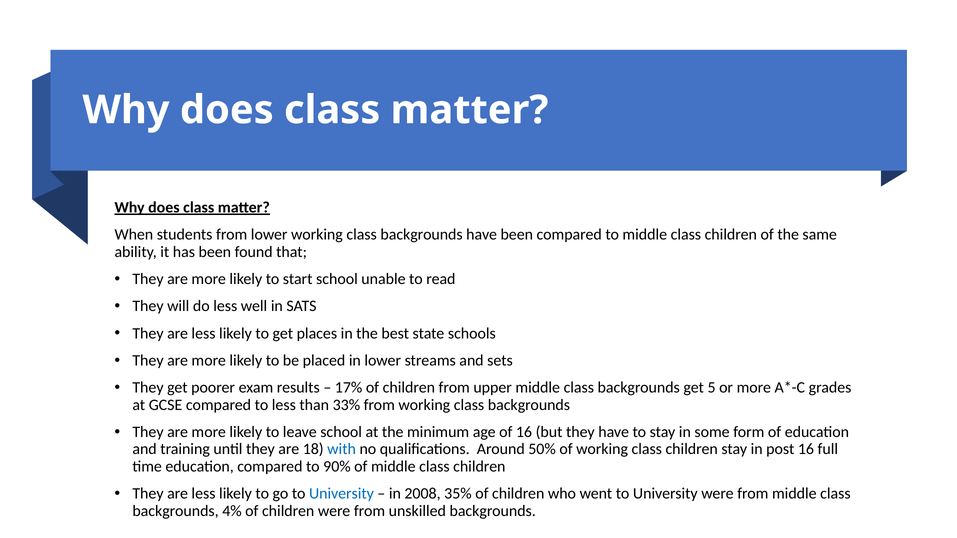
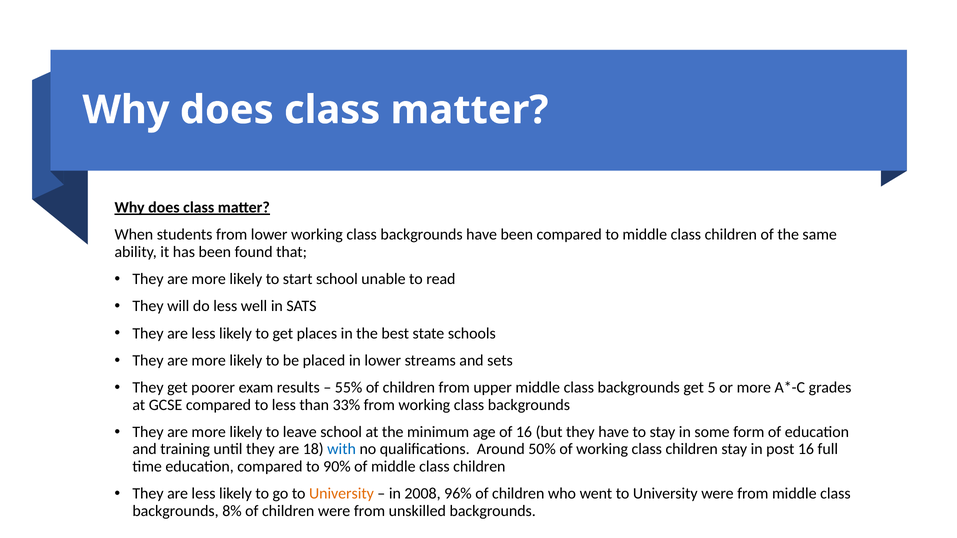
17%: 17% -> 55%
University at (341, 494) colour: blue -> orange
35%: 35% -> 96%
4%: 4% -> 8%
